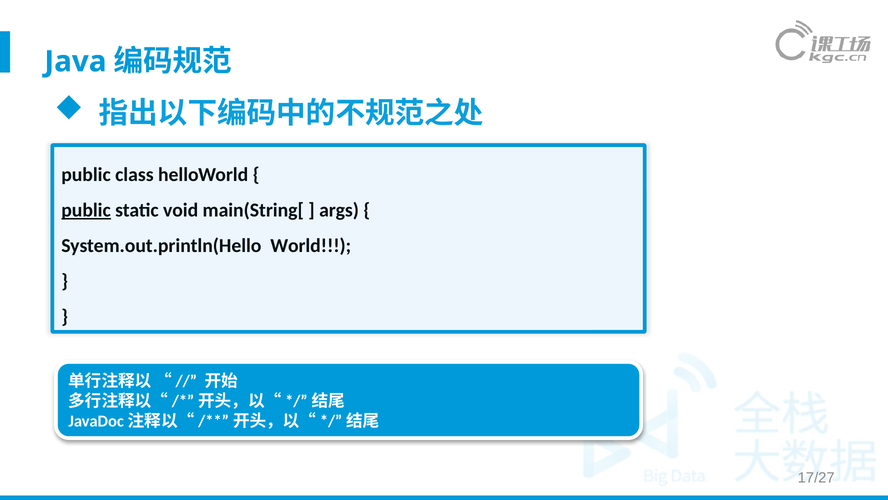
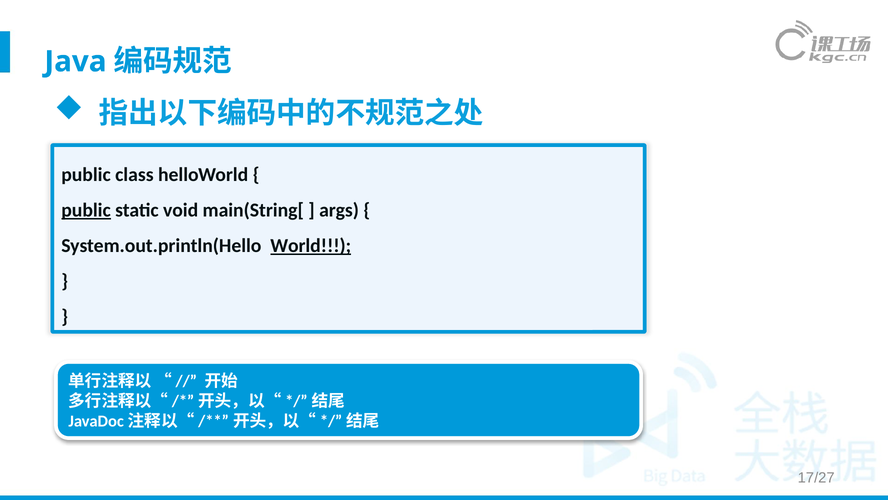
World underline: none -> present
